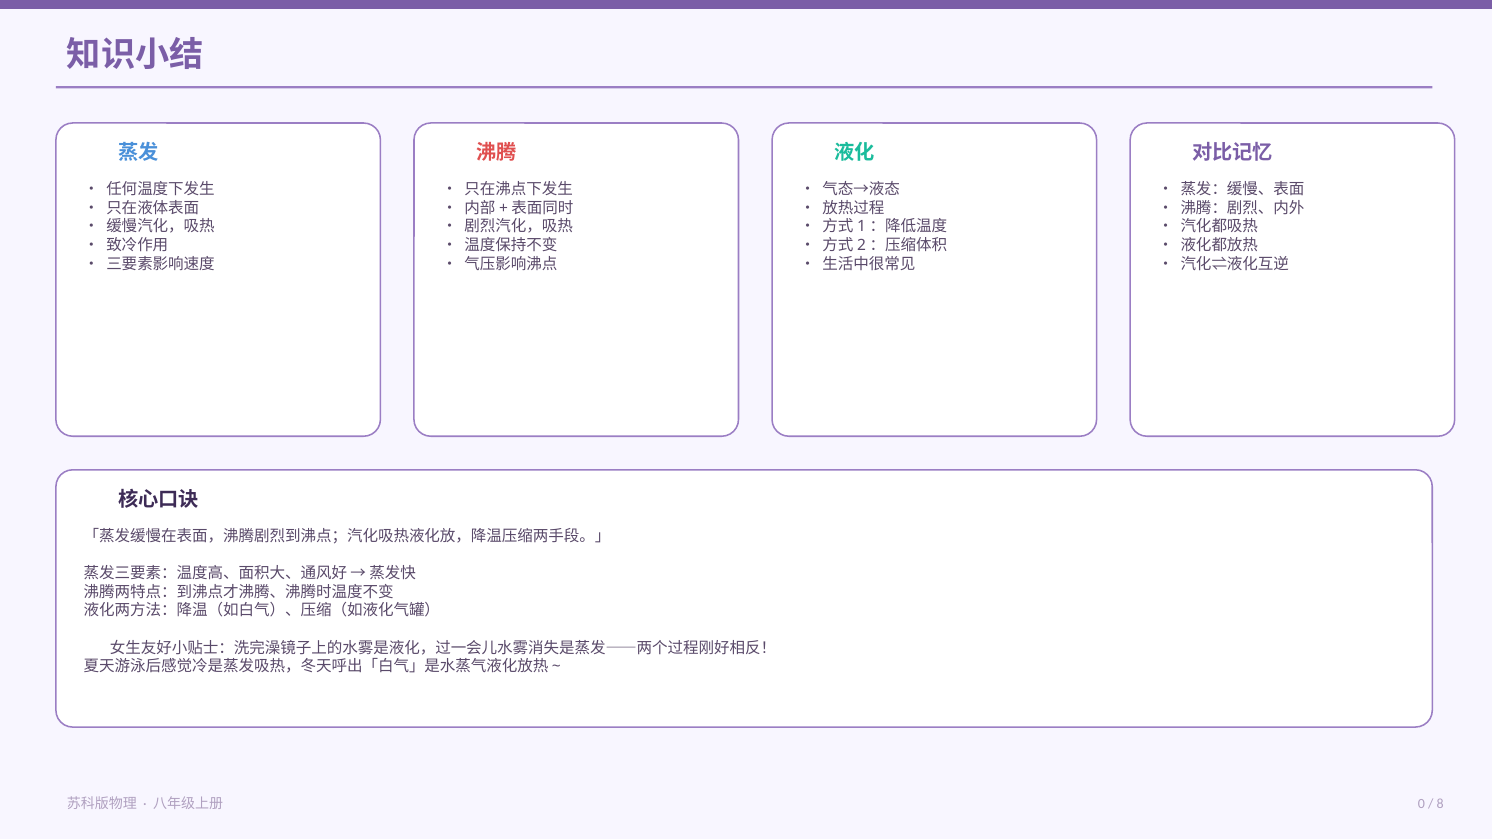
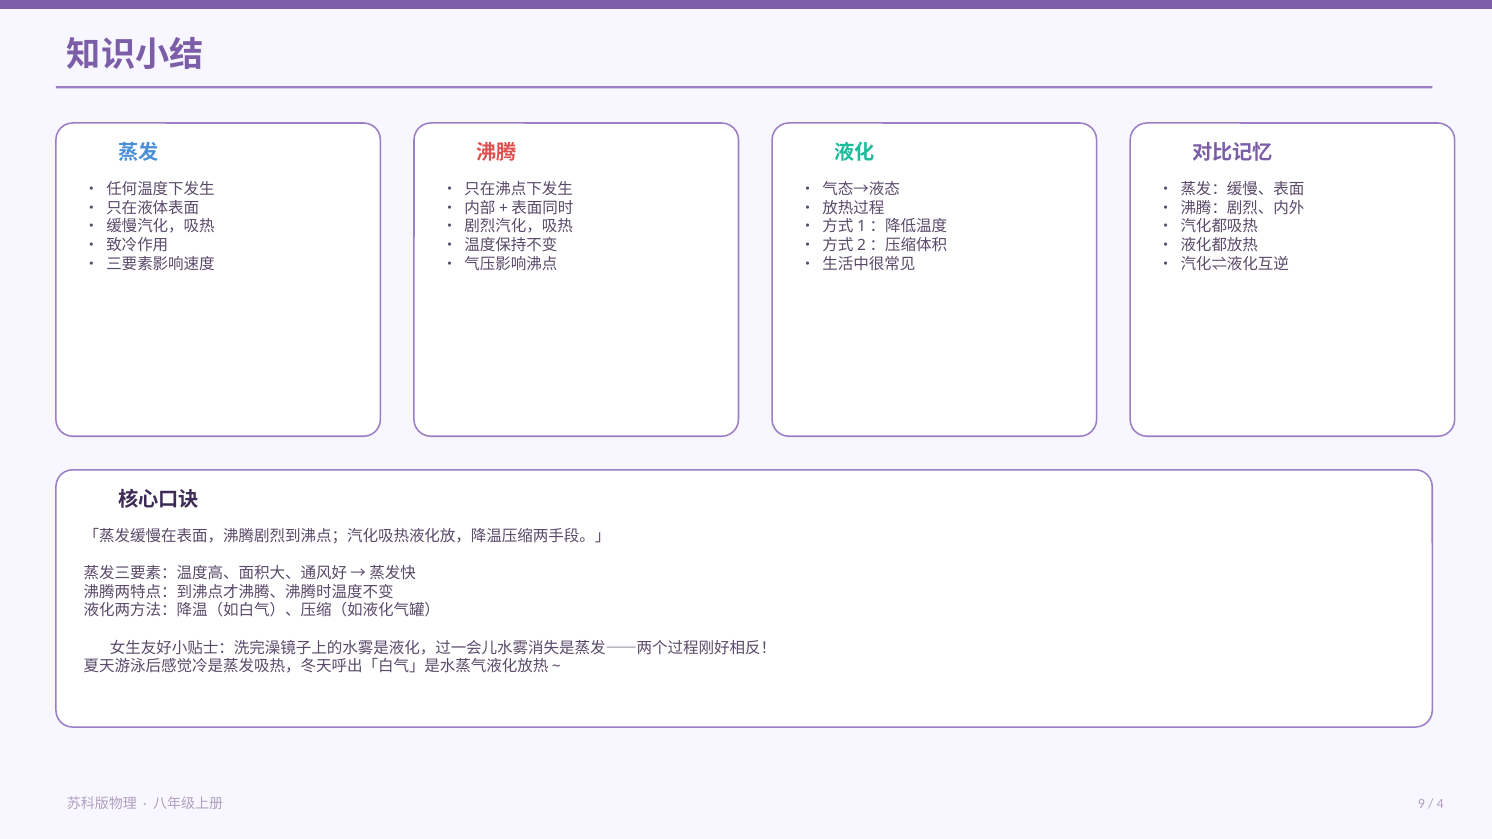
0: 0 -> 9
8: 8 -> 4
